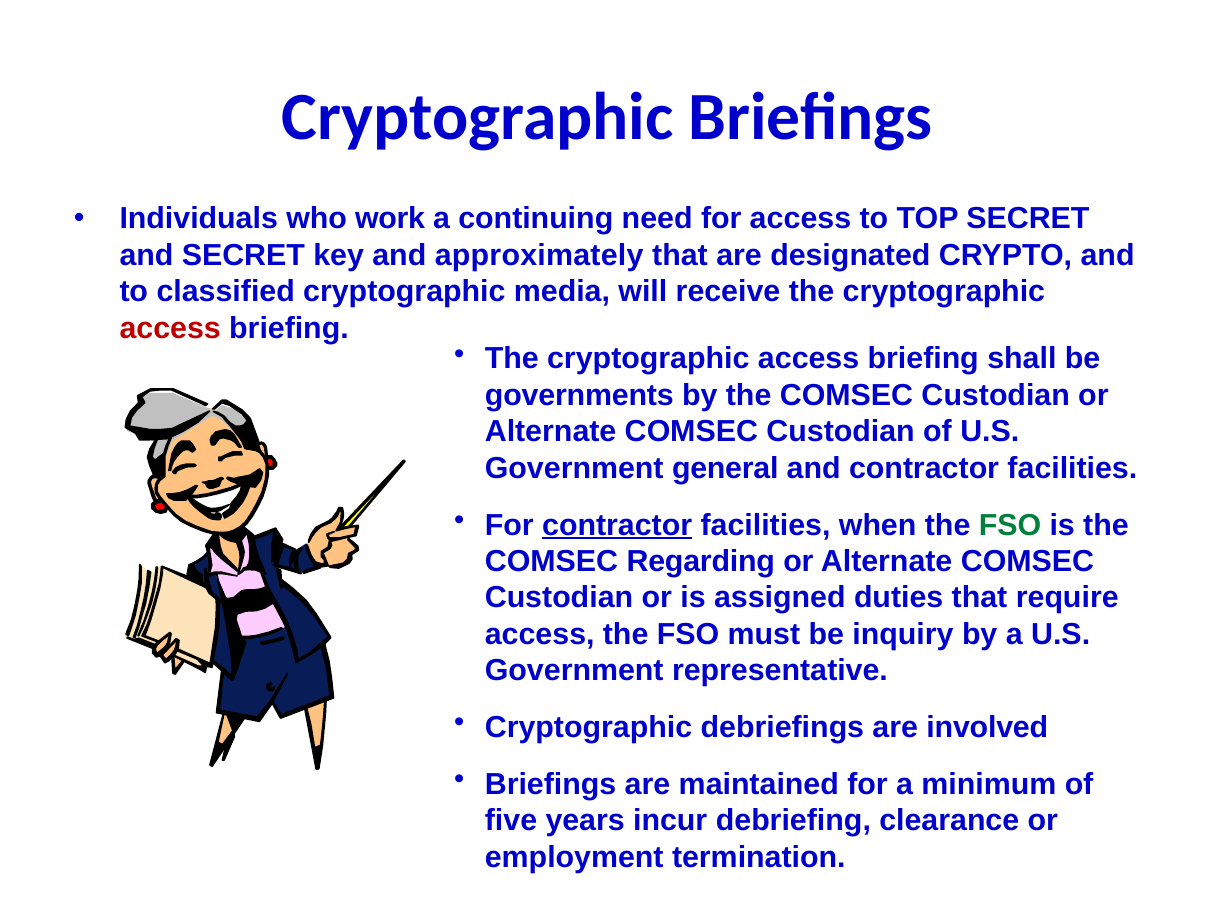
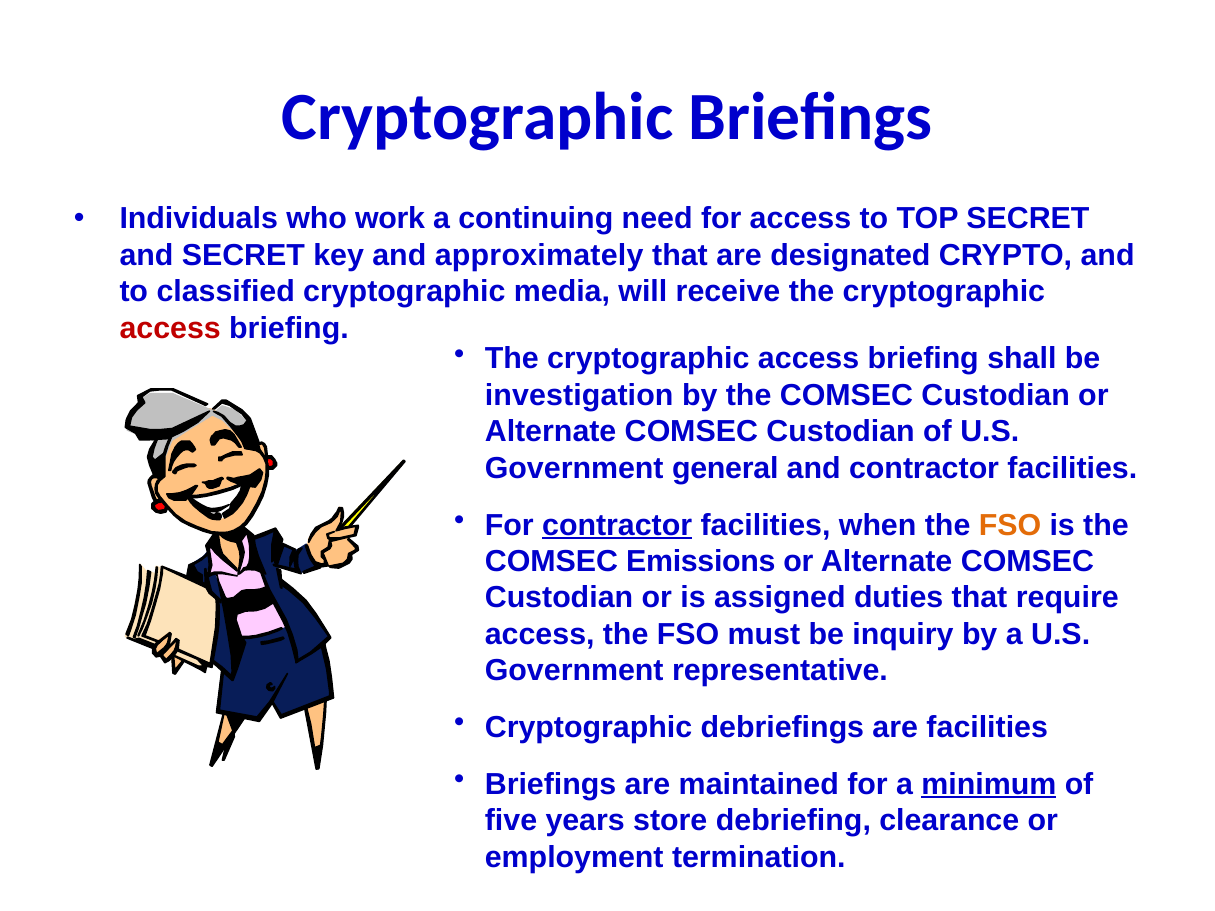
governments: governments -> investigation
FSO at (1010, 525) colour: green -> orange
Regarding: Regarding -> Emissions
are involved: involved -> facilities
minimum underline: none -> present
incur: incur -> store
